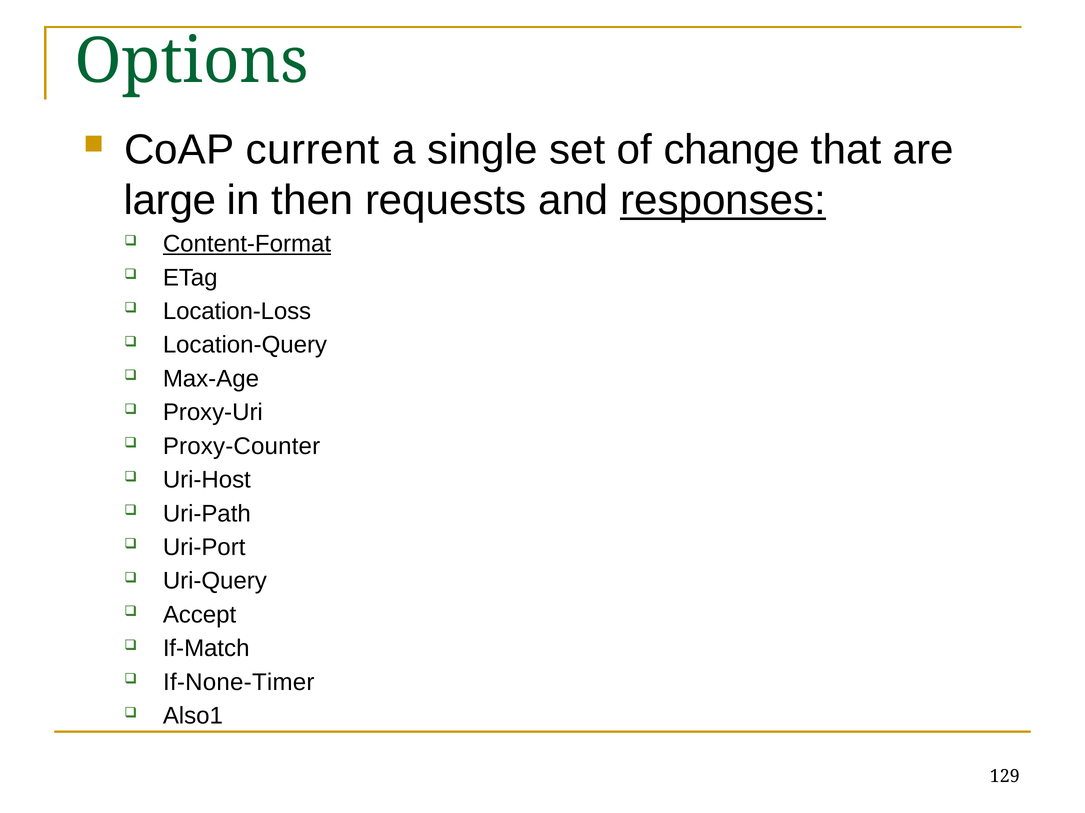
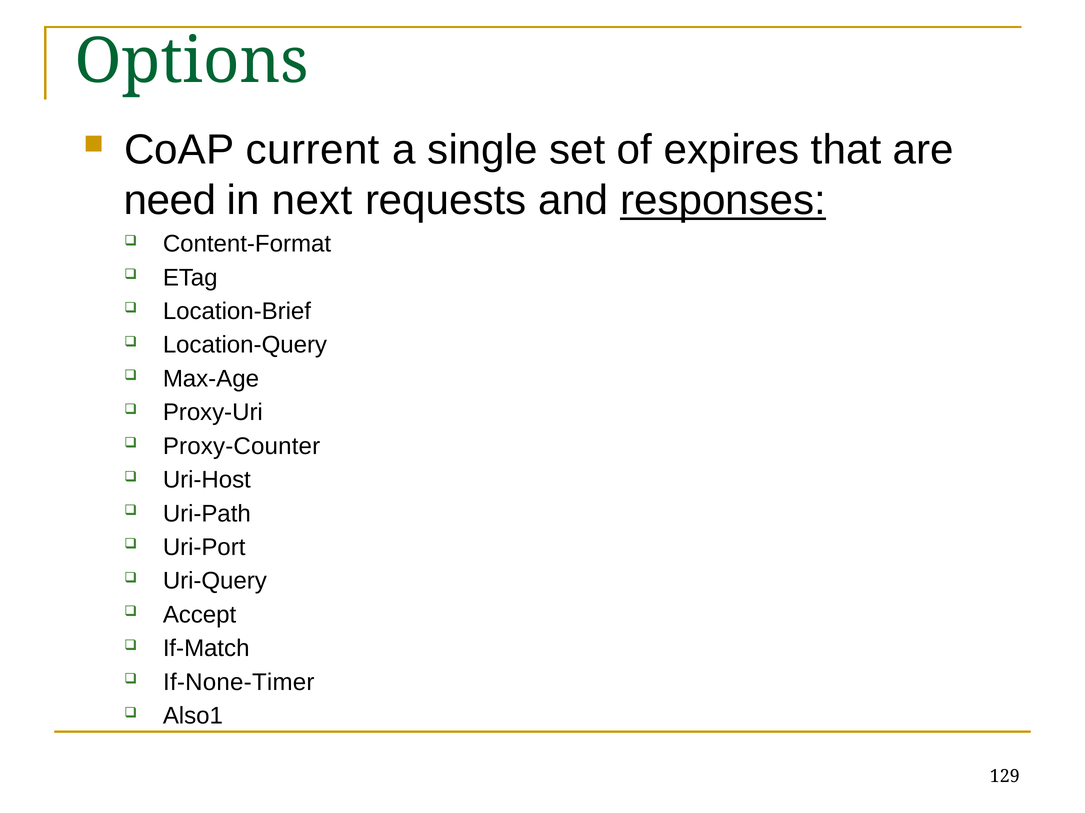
change: change -> expires
large: large -> need
then: then -> next
Content-Format underline: present -> none
Location-Loss: Location-Loss -> Location-Brief
